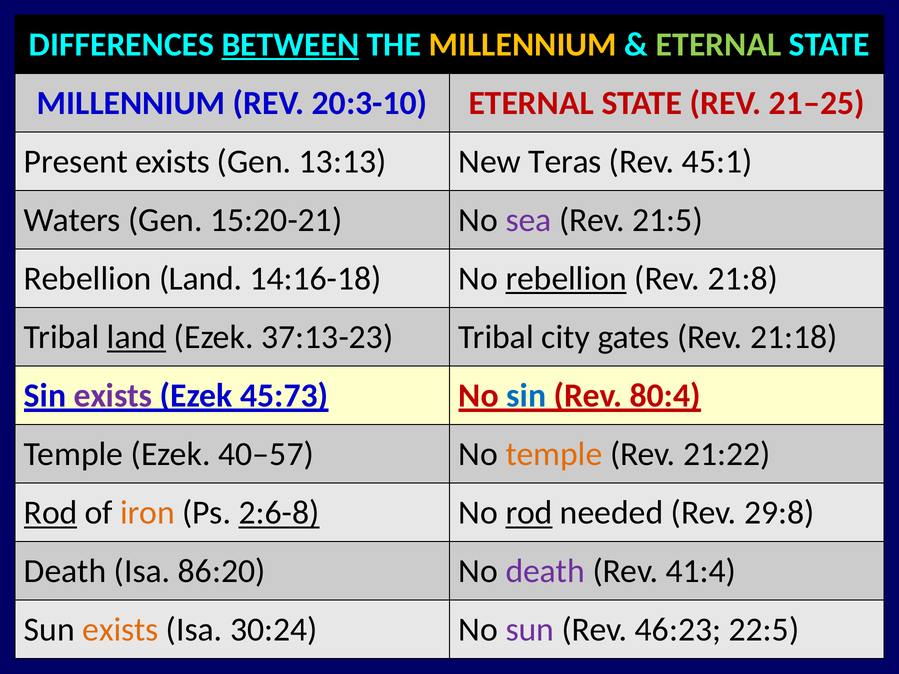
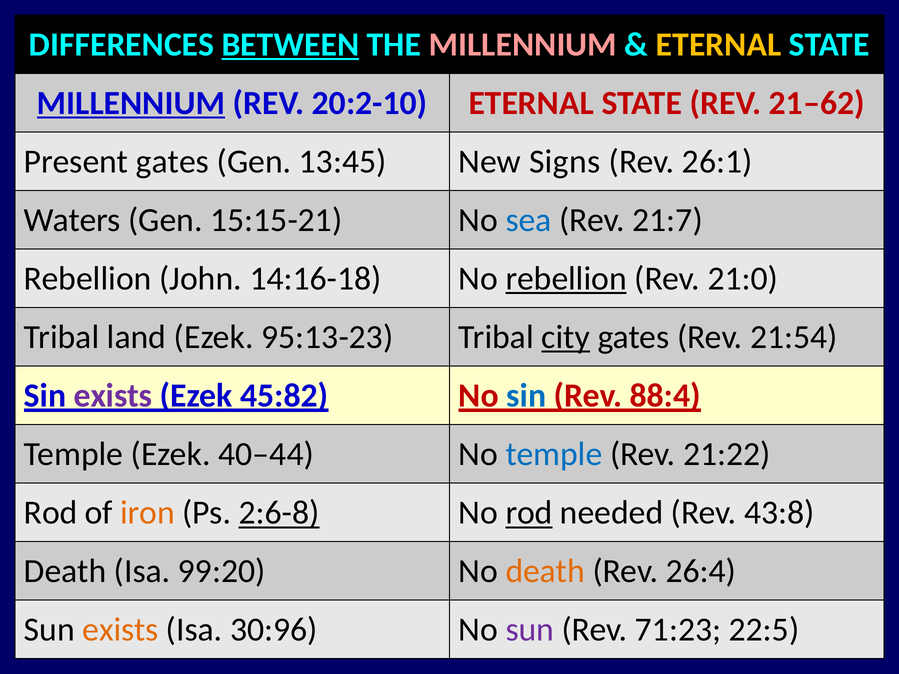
MILLENNIUM at (523, 45) colour: yellow -> pink
ETERNAL at (719, 45) colour: light green -> yellow
MILLENNIUM at (131, 103) underline: none -> present
20:3-10: 20:3-10 -> 20:2-10
21‒25: 21‒25 -> 21‒62
Present exists: exists -> gates
13:13: 13:13 -> 13:45
Teras: Teras -> Signs
45:1: 45:1 -> 26:1
15:20-21: 15:20-21 -> 15:15-21
sea colour: purple -> blue
21:5: 21:5 -> 21:7
Rebellion Land: Land -> John
21:8: 21:8 -> 21:0
land at (137, 337) underline: present -> none
37:13-23: 37:13-23 -> 95:13-23
city underline: none -> present
21:18: 21:18 -> 21:54
45:73: 45:73 -> 45:82
80:4: 80:4 -> 88:4
40‒57: 40‒57 -> 40‒44
temple at (554, 454) colour: orange -> blue
Rod at (51, 513) underline: present -> none
29:8: 29:8 -> 43:8
86:20: 86:20 -> 99:20
death at (545, 572) colour: purple -> orange
41:4: 41:4 -> 26:4
30:24: 30:24 -> 30:96
46:23: 46:23 -> 71:23
